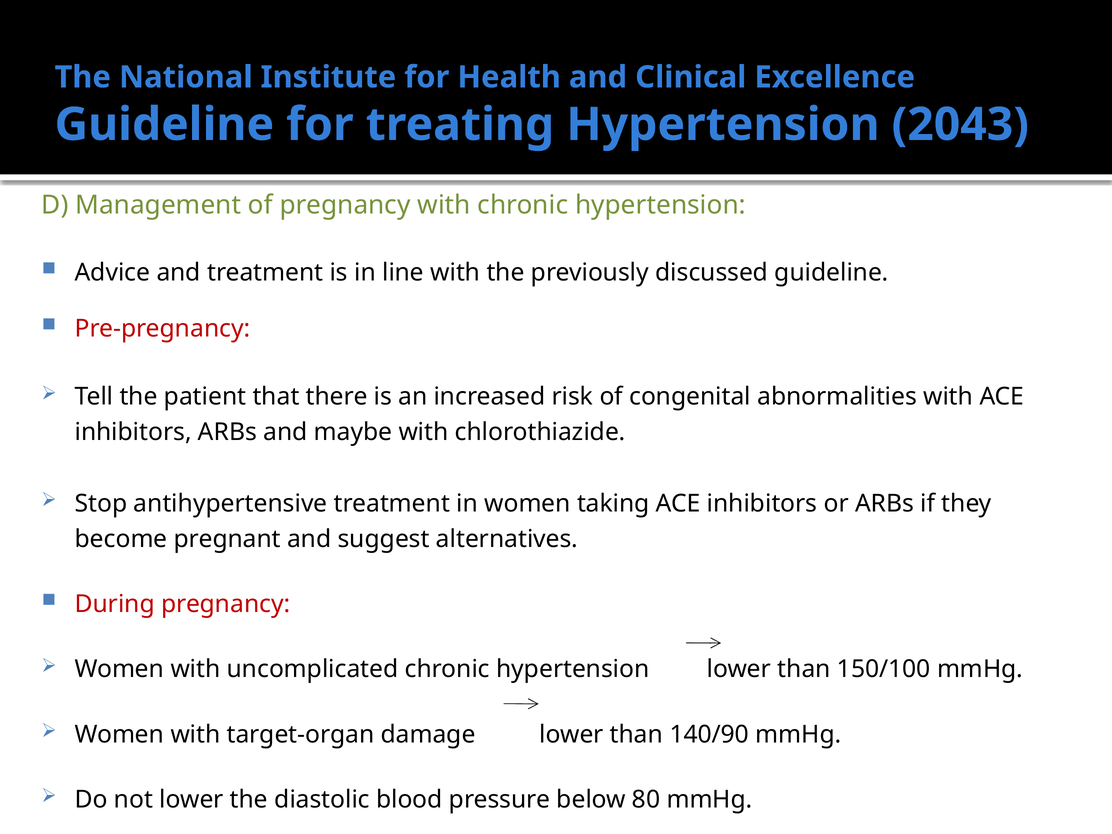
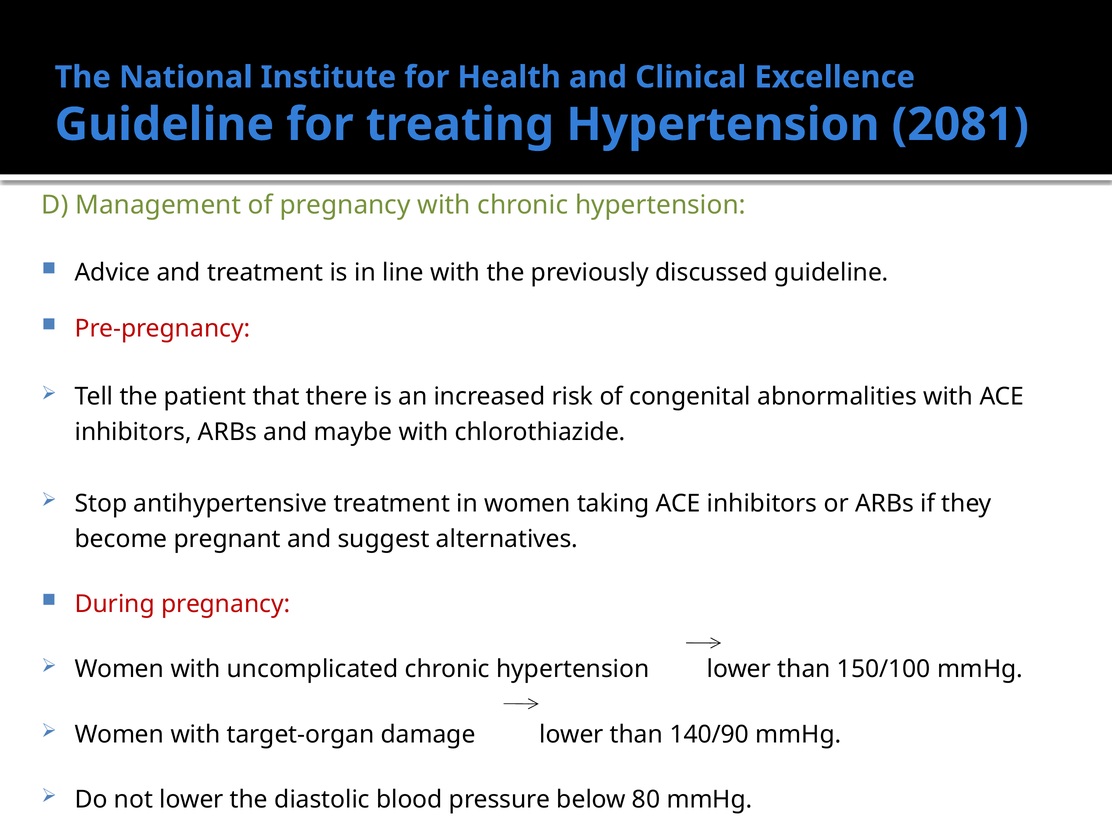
2043: 2043 -> 2081
